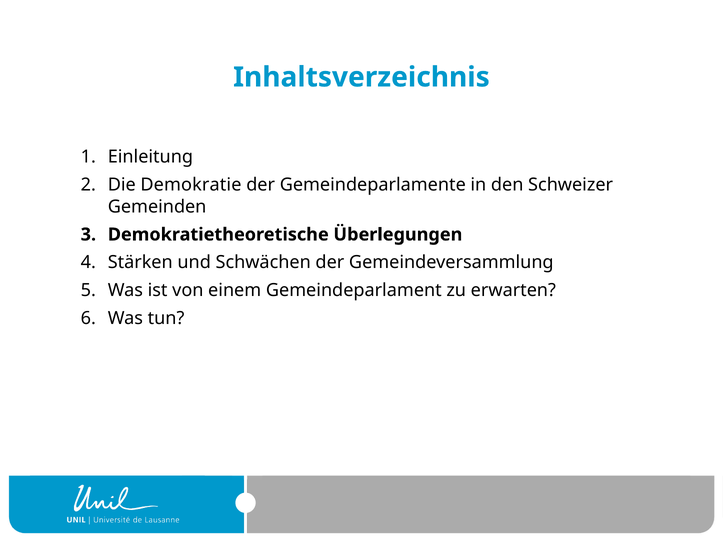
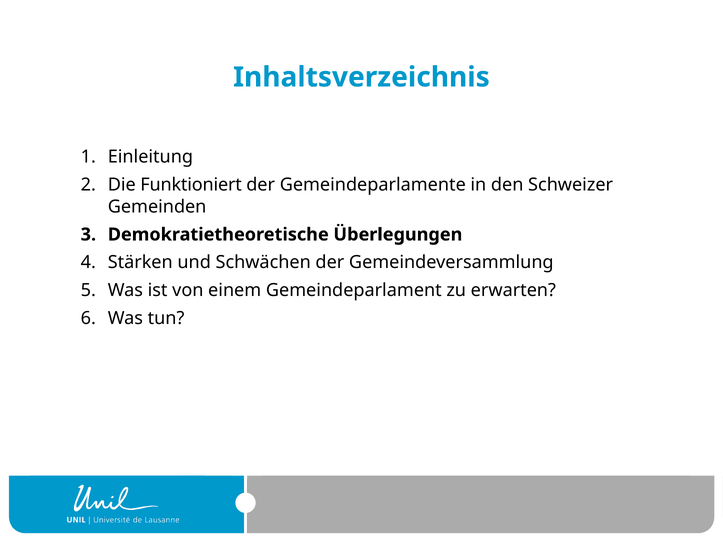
Demokratie: Demokratie -> Funktioniert
